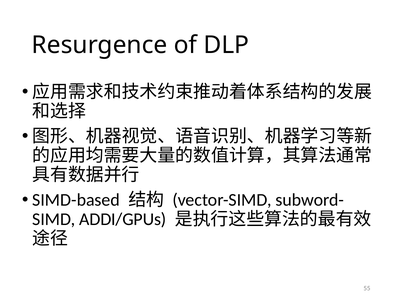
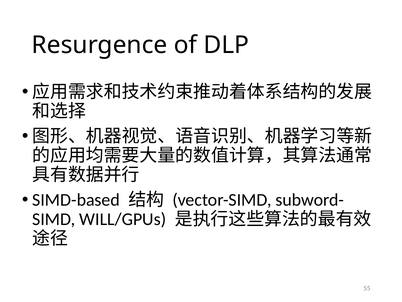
ADDI/GPUs: ADDI/GPUs -> WILL/GPUs
